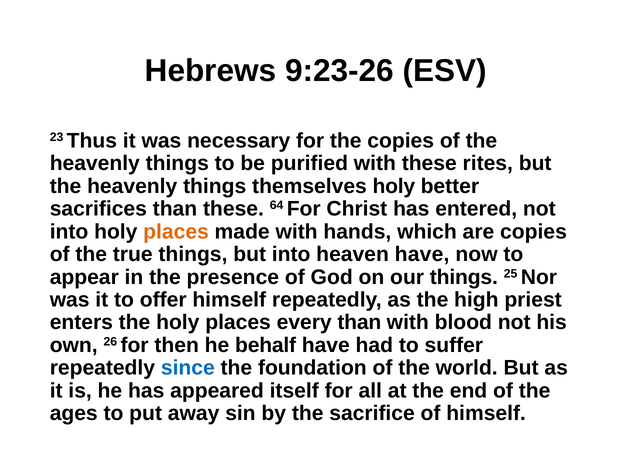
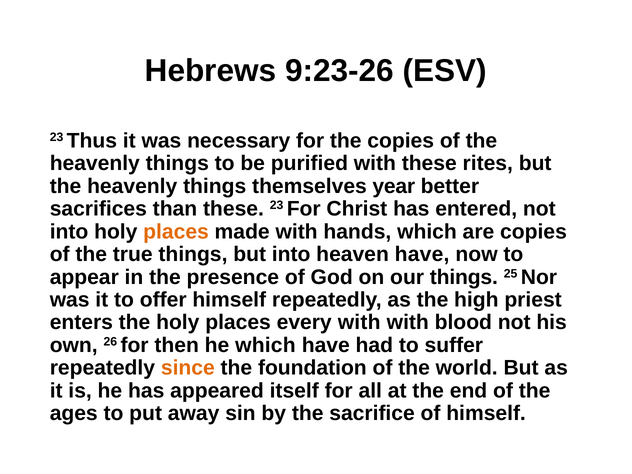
themselves holy: holy -> year
these 64: 64 -> 23
every than: than -> with
he behalf: behalf -> which
since colour: blue -> orange
